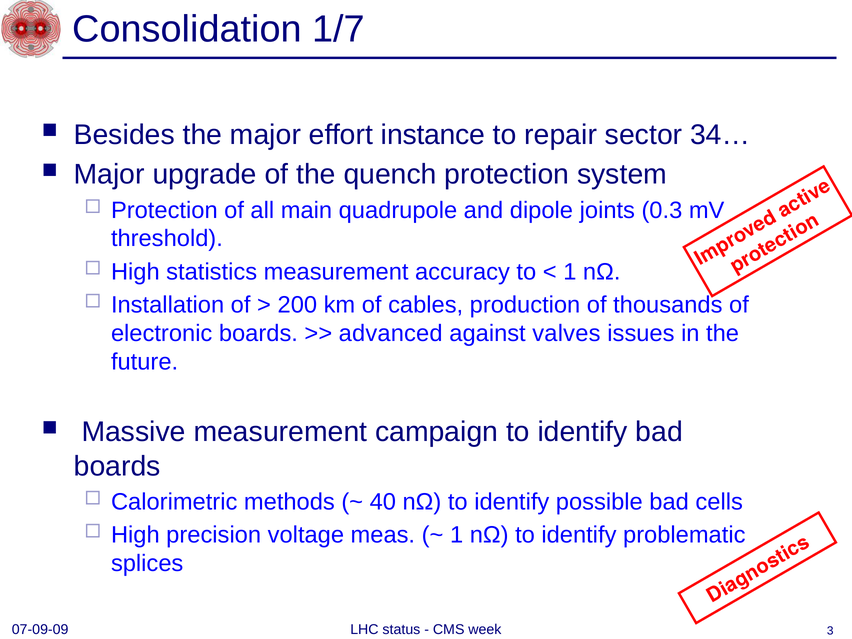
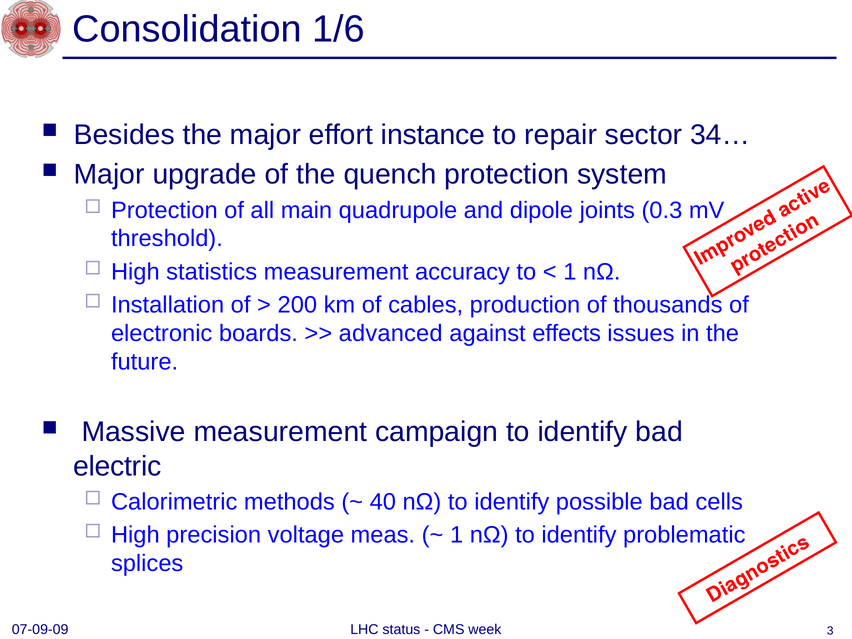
1/7: 1/7 -> 1/6
valves: valves -> effects
boards at (117, 466): boards -> electric
